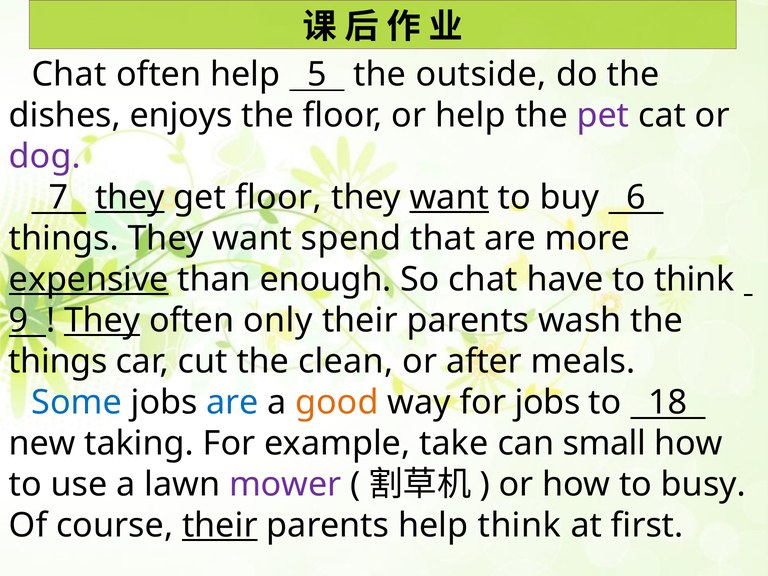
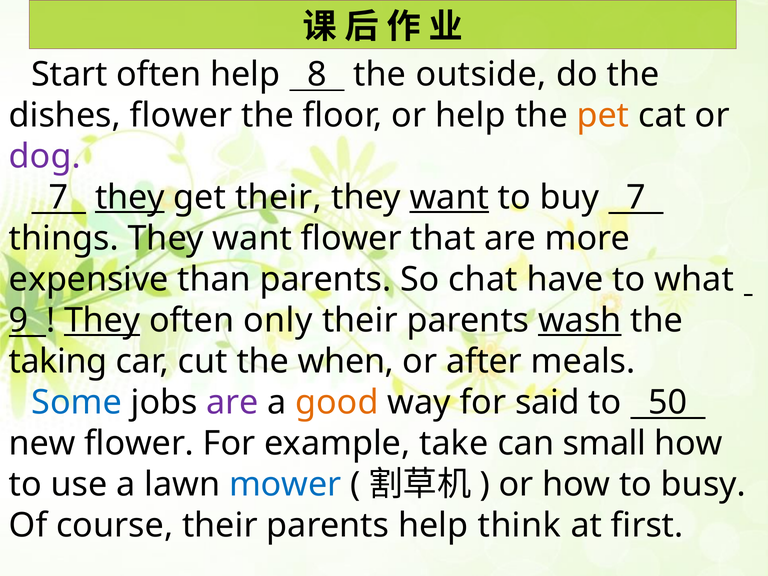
Chat at (69, 75): Chat -> Start
5: 5 -> 8
dishes enjoys: enjoys -> flower
pet colour: purple -> orange
get floor: floor -> their
buy 6: 6 -> 7
want spend: spend -> flower
expensive underline: present -> none
than enough: enough -> parents
to think: think -> what
wash underline: none -> present
things at (58, 361): things -> taking
clean: clean -> when
are at (232, 402) colour: blue -> purple
for jobs: jobs -> said
18: 18 -> 50
new taking: taking -> flower
mower colour: purple -> blue
their at (220, 525) underline: present -> none
